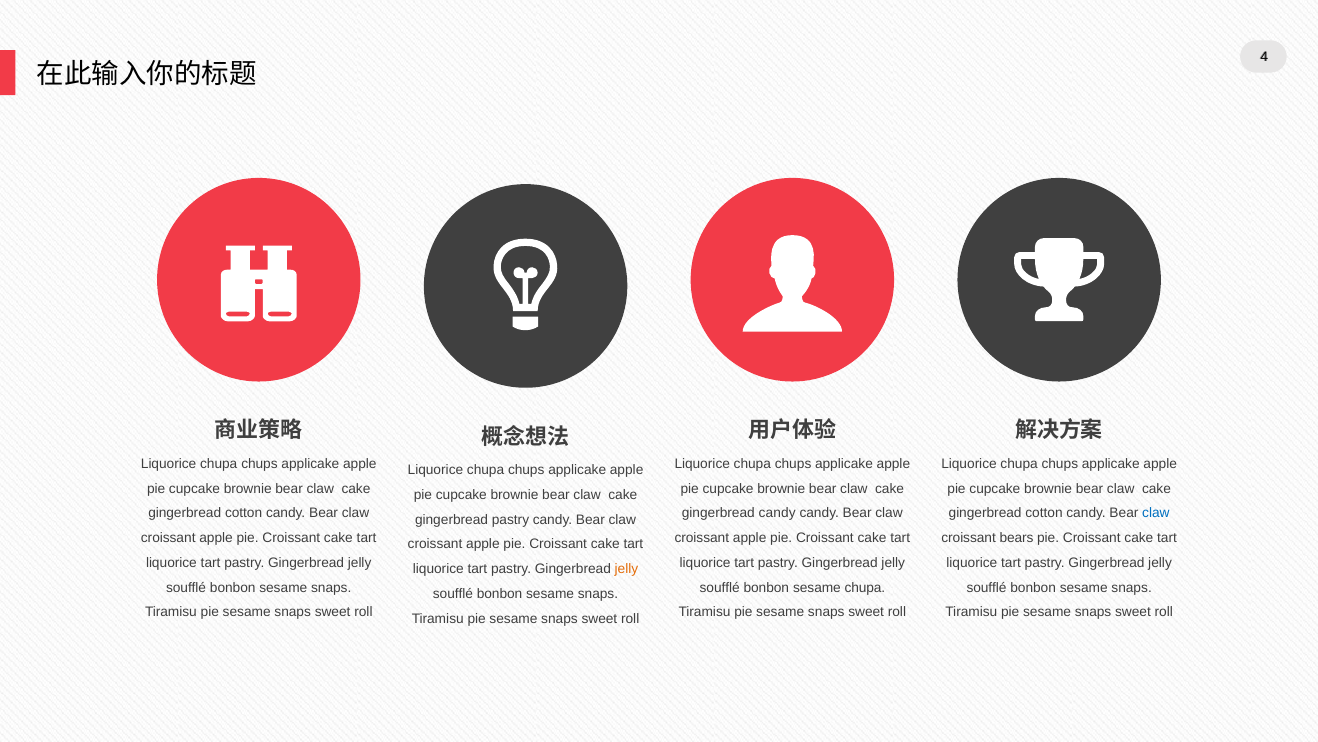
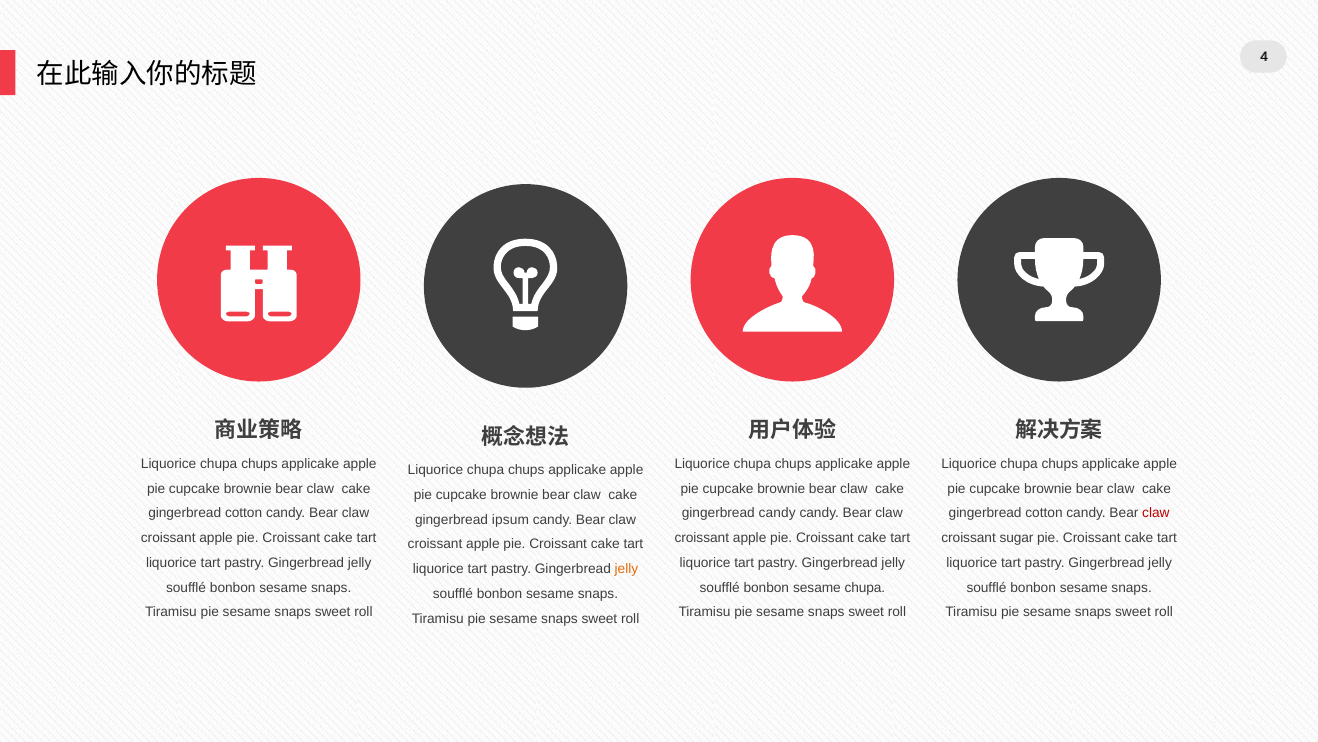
claw at (1156, 513) colour: blue -> red
gingerbread pastry: pastry -> ipsum
bears: bears -> sugar
